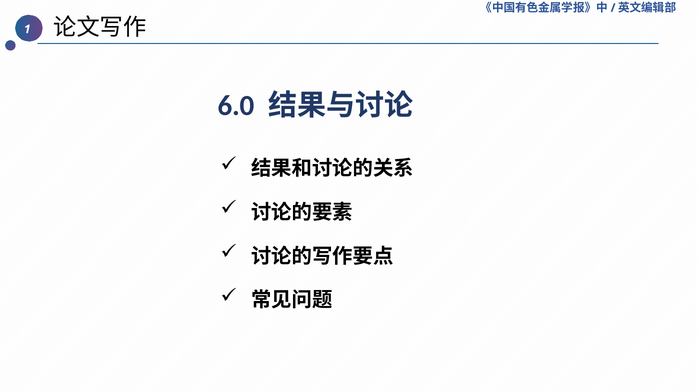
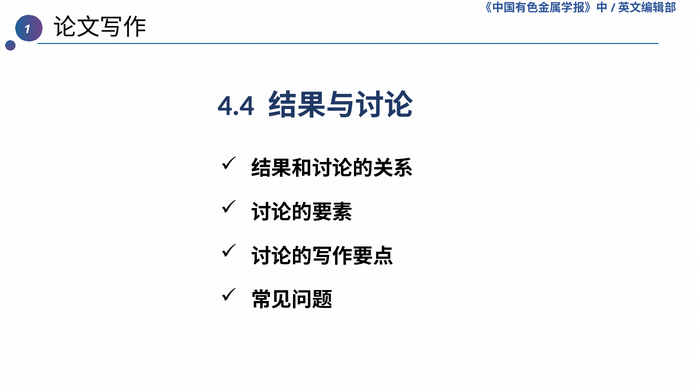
6.0: 6.0 -> 4.4
